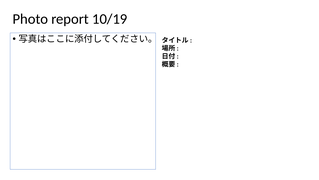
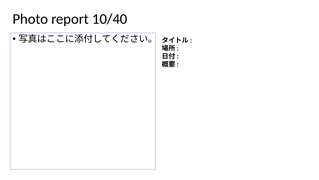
10/19: 10/19 -> 10/40
